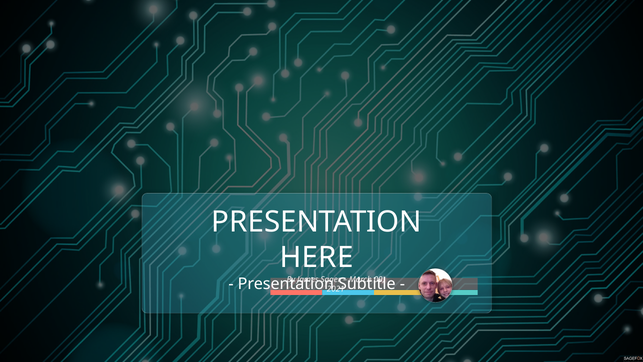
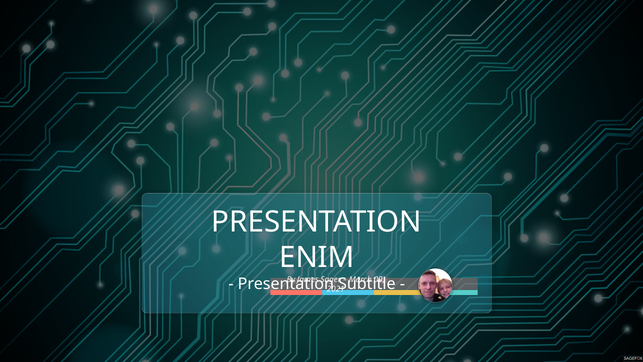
HERE: HERE -> ENIM
